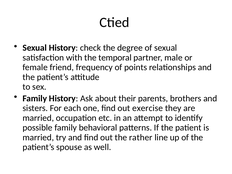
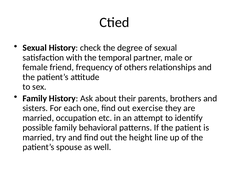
points: points -> others
rather: rather -> height
